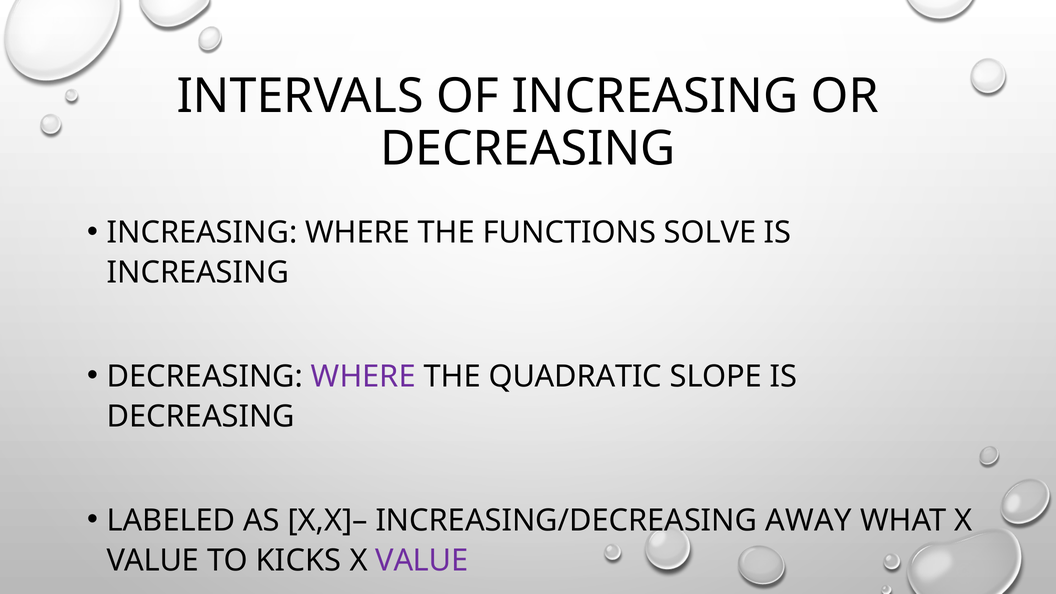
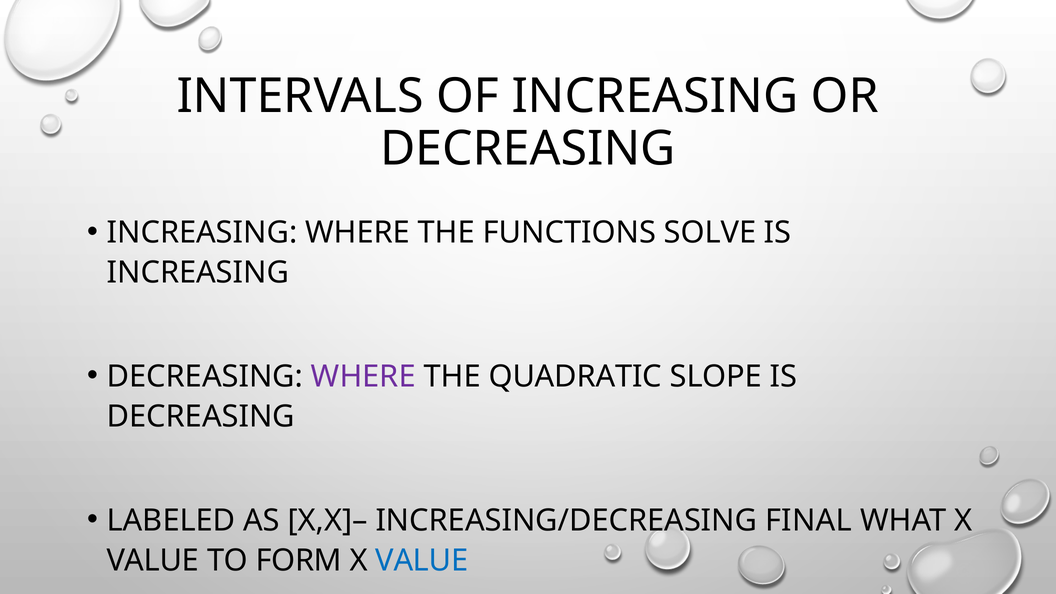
AWAY: AWAY -> FINAL
KICKS: KICKS -> FORM
VALUE at (422, 560) colour: purple -> blue
